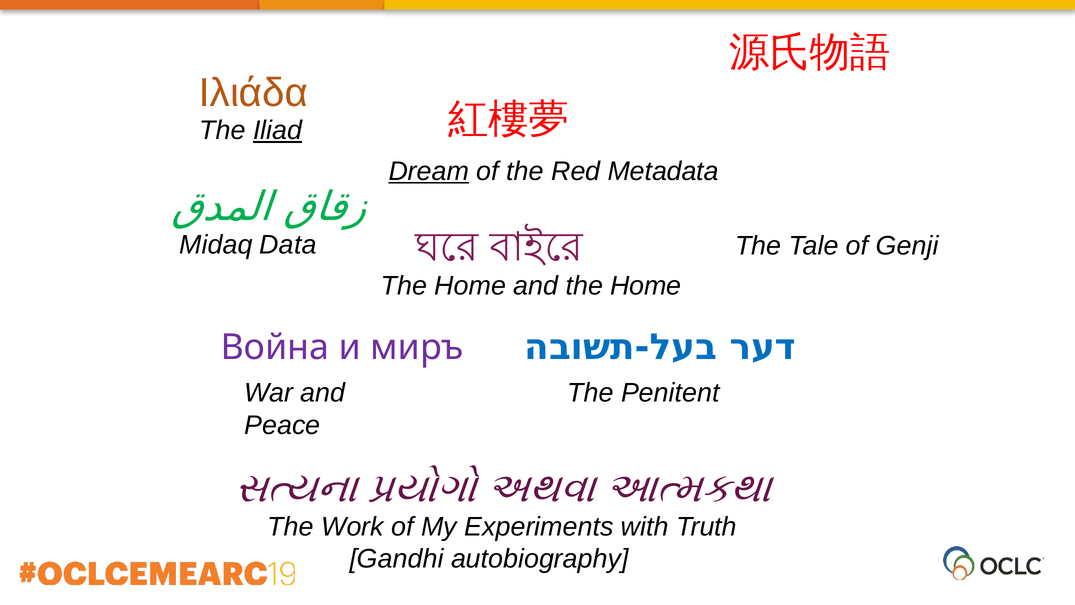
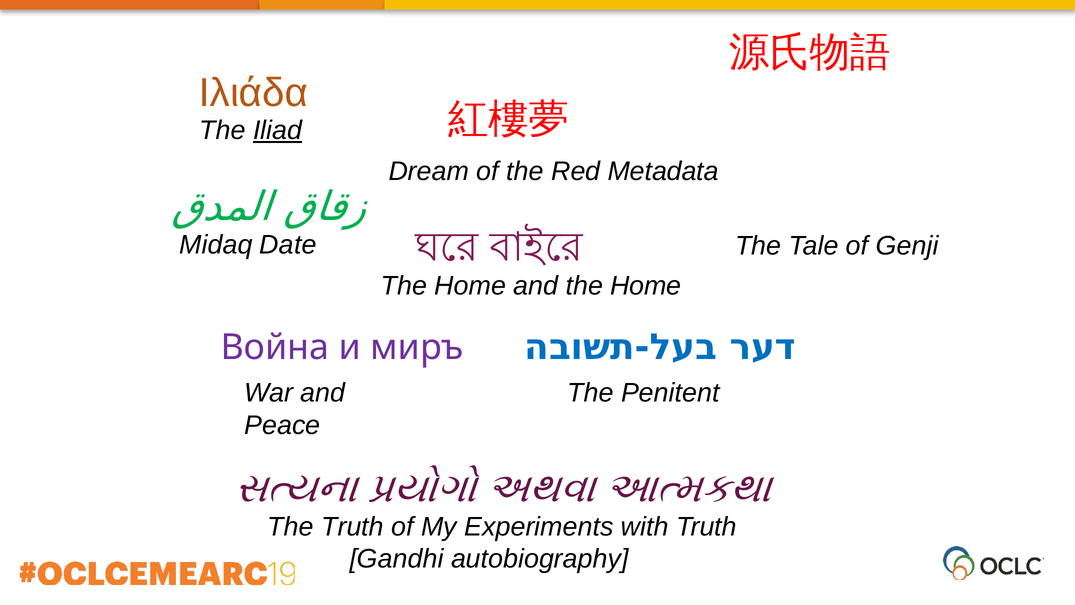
Dream underline: present -> none
Data: Data -> Date
The Work: Work -> Truth
